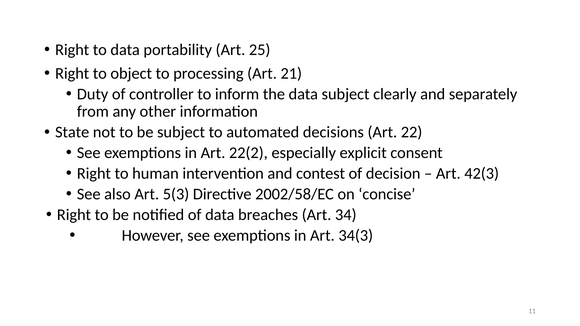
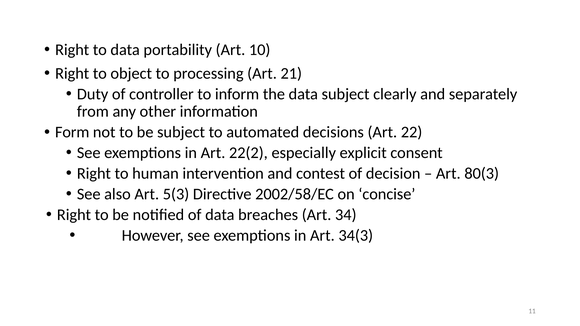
25: 25 -> 10
State: State -> Form
42(3: 42(3 -> 80(3
